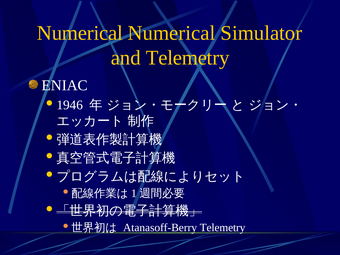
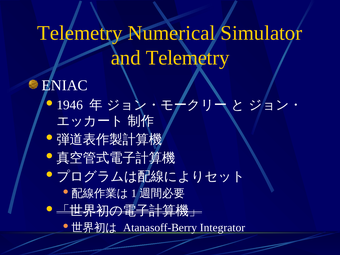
Numerical at (80, 33): Numerical -> Telemetry
Atanasoff-Berry Telemetry: Telemetry -> Integrator
